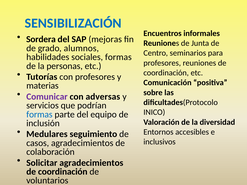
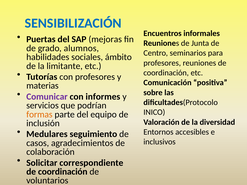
Sordera: Sordera -> Puertas
sociales formas: formas -> ámbito
personas: personas -> limitante
adversas: adversas -> informes
formas at (39, 115) colour: blue -> orange
Solicitar agradecimientos: agradecimientos -> correspondiente
